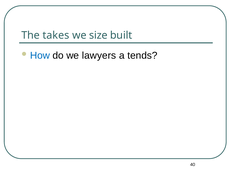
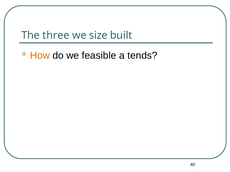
takes: takes -> three
How colour: blue -> orange
lawyers: lawyers -> feasible
